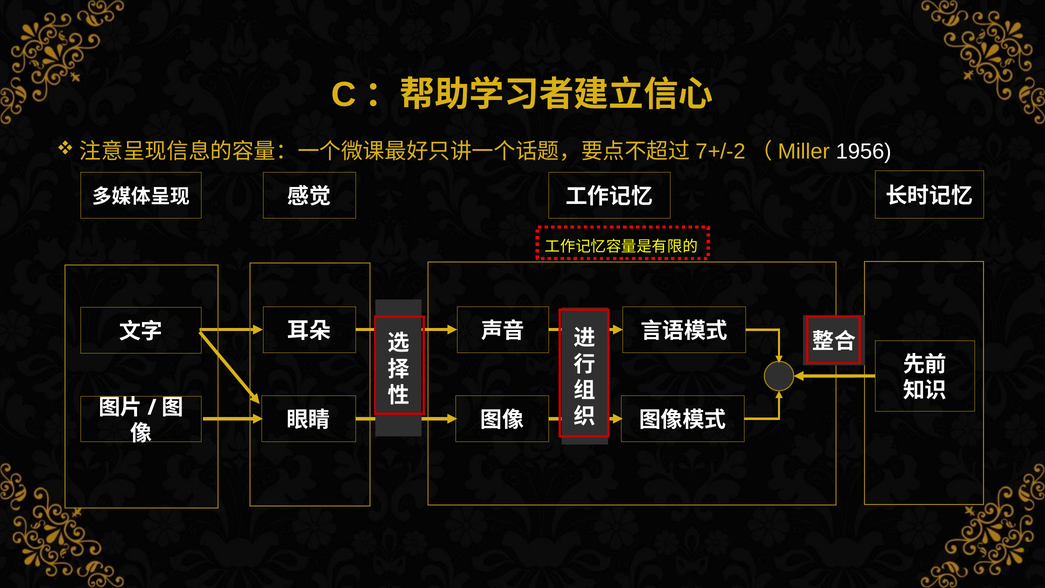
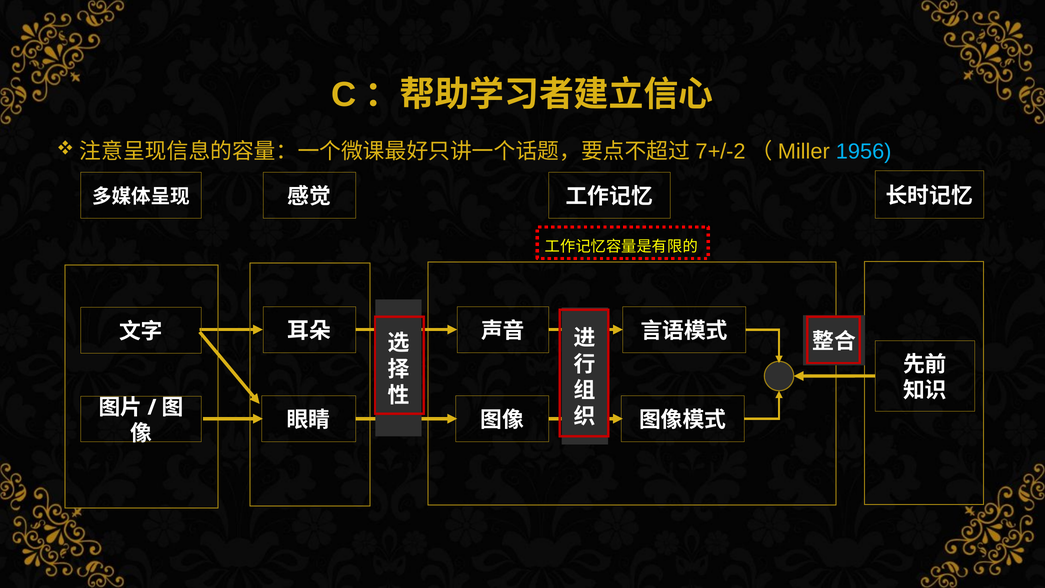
1956 colour: white -> light blue
